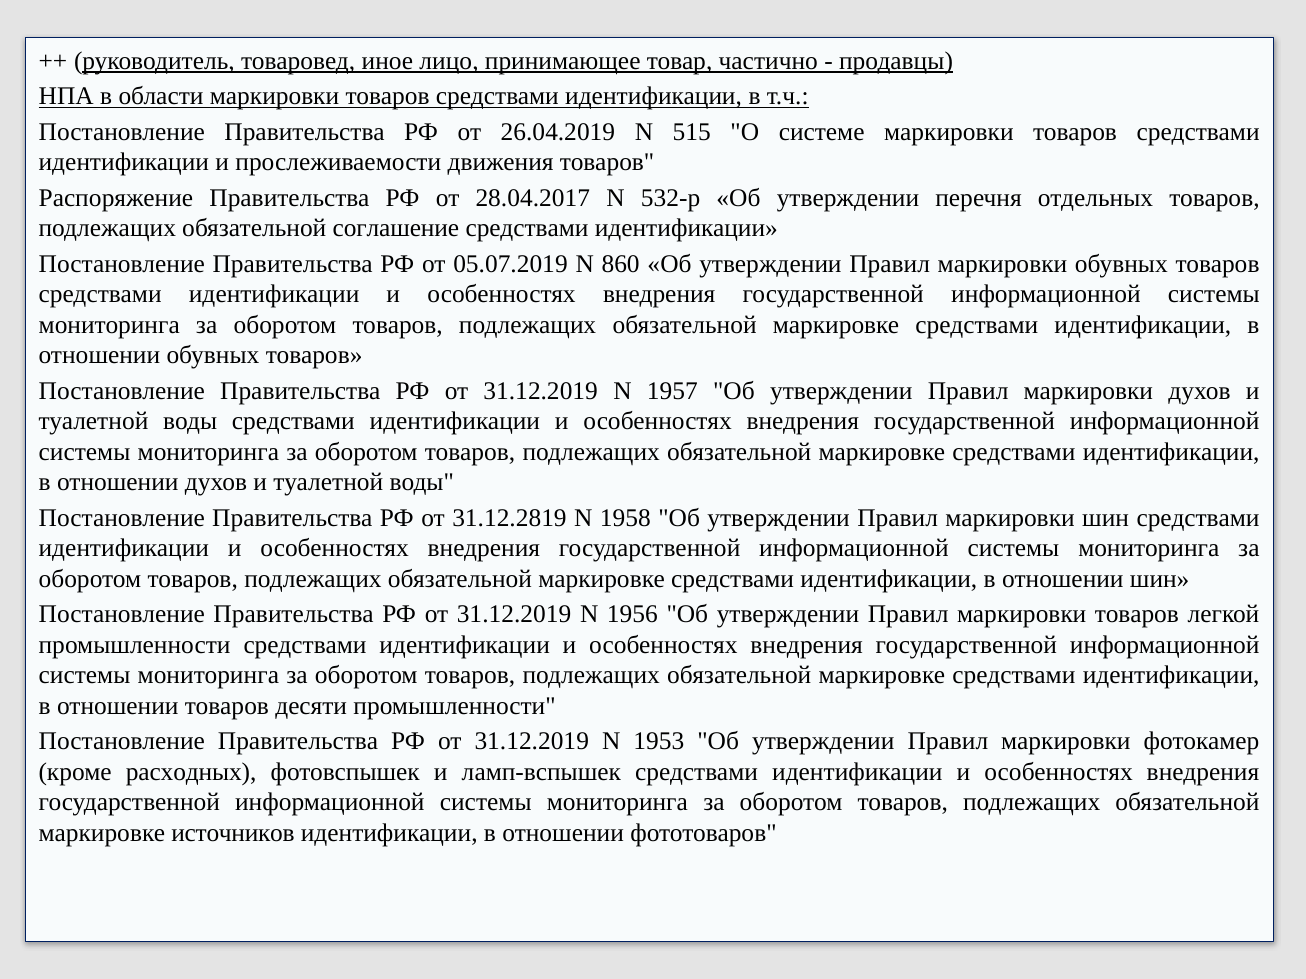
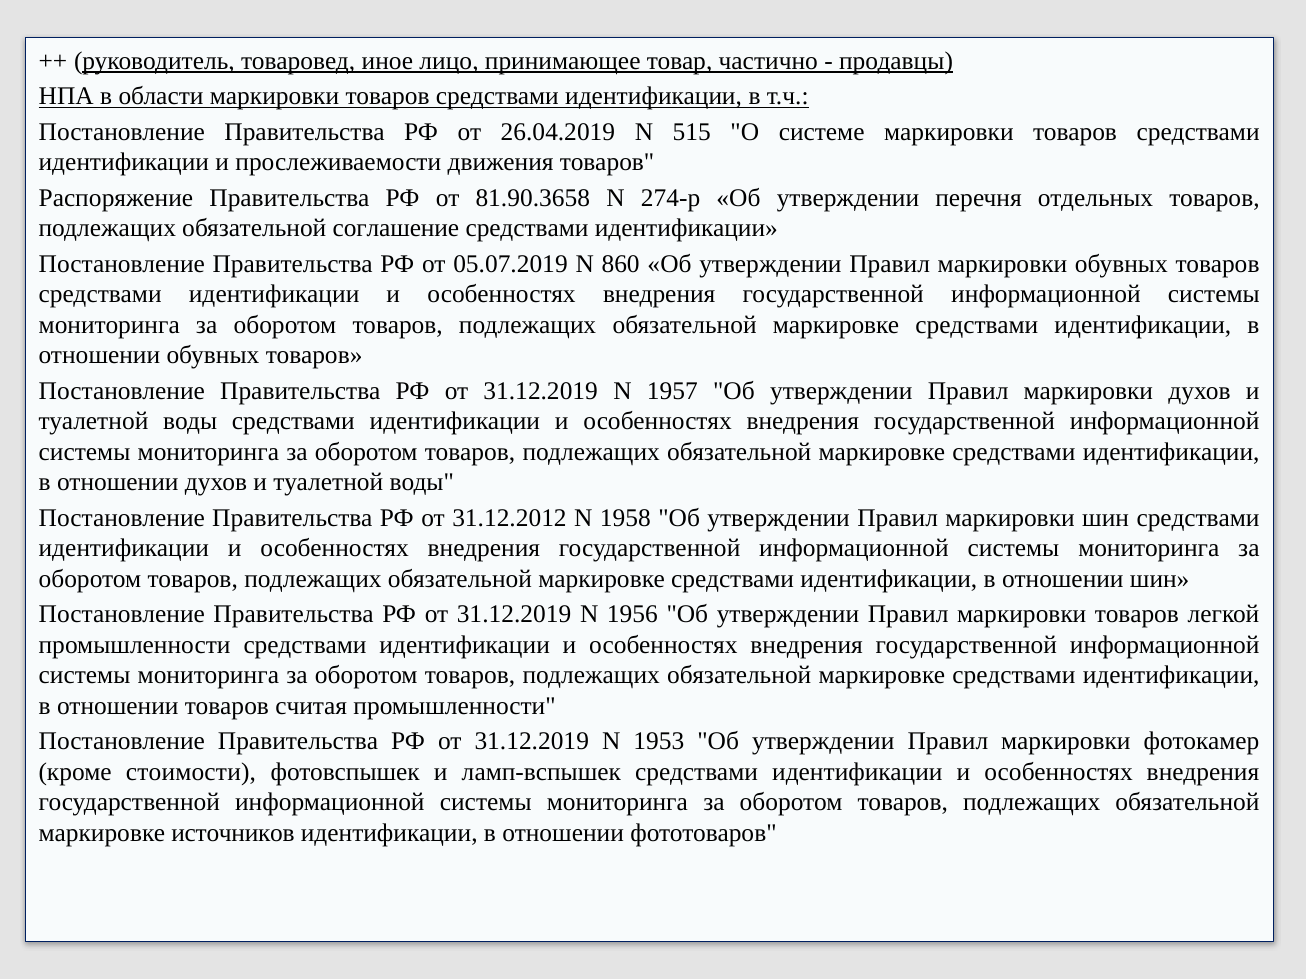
28.04.2017: 28.04.2017 -> 81.90.3658
532-р: 532-р -> 274-р
31.12.2819: 31.12.2819 -> 31.12.2012
десяти: десяти -> считая
расходных: расходных -> стоимости
